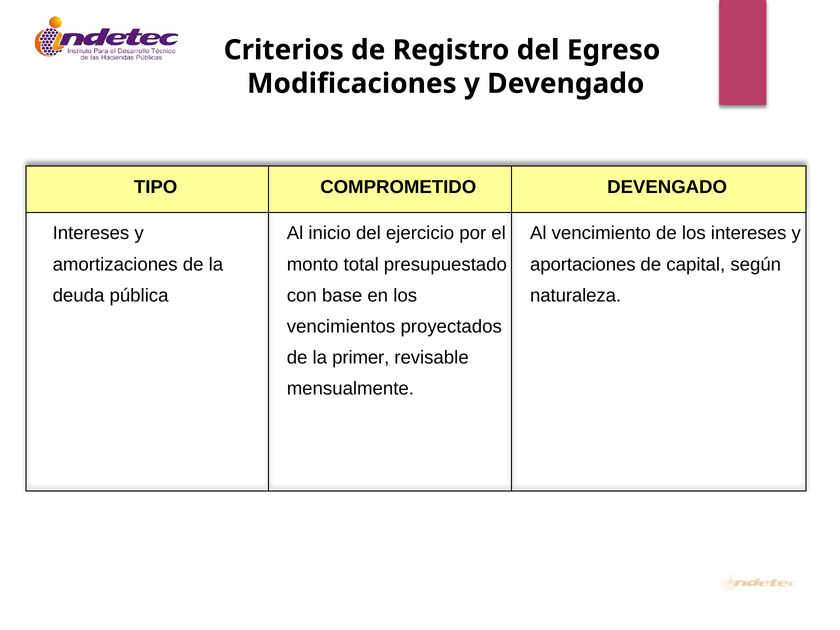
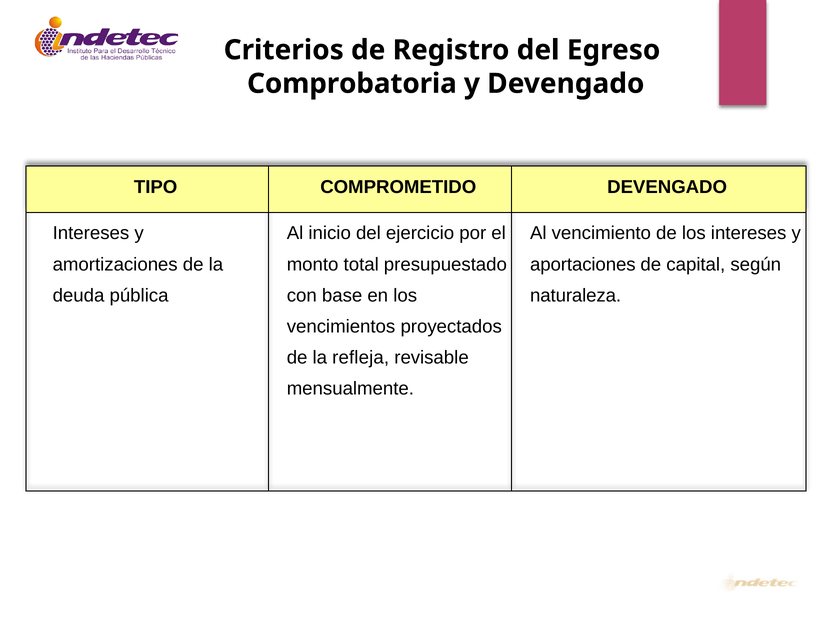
Modificaciones: Modificaciones -> Comprobatoria
primer: primer -> refleja
